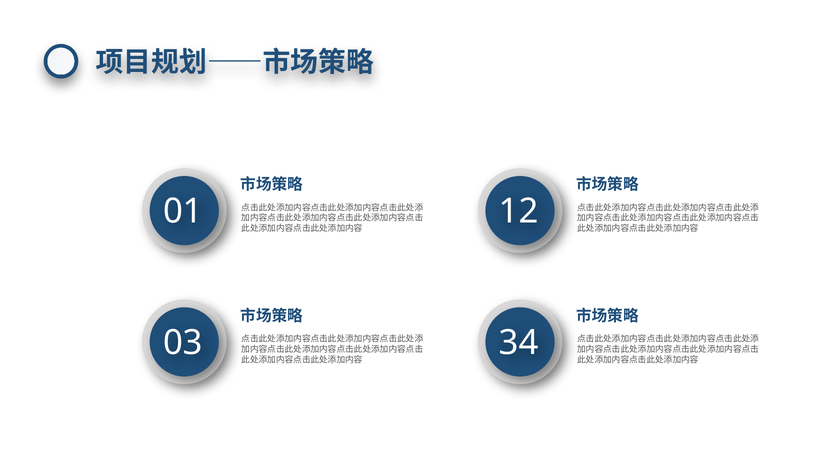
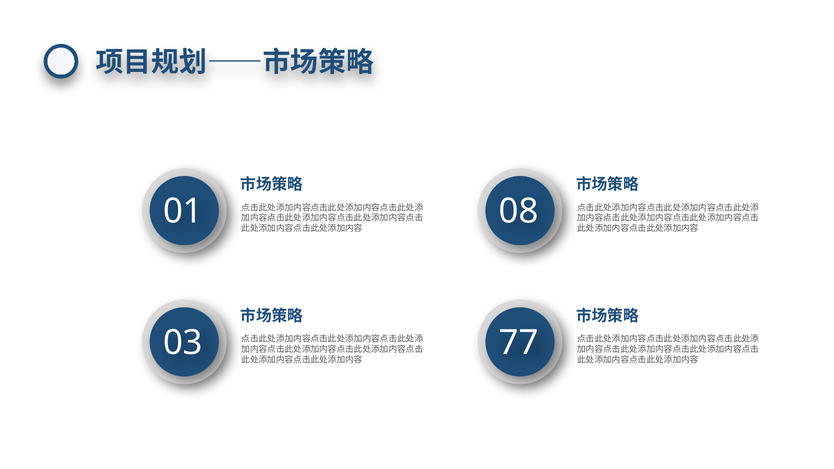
12: 12 -> 08
34: 34 -> 77
